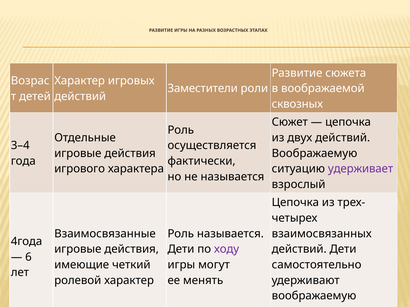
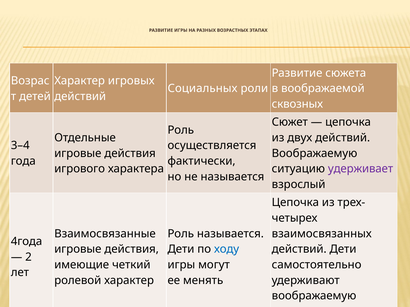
Заместители: Заместители -> Социальных
ходу colour: purple -> blue
6: 6 -> 2
